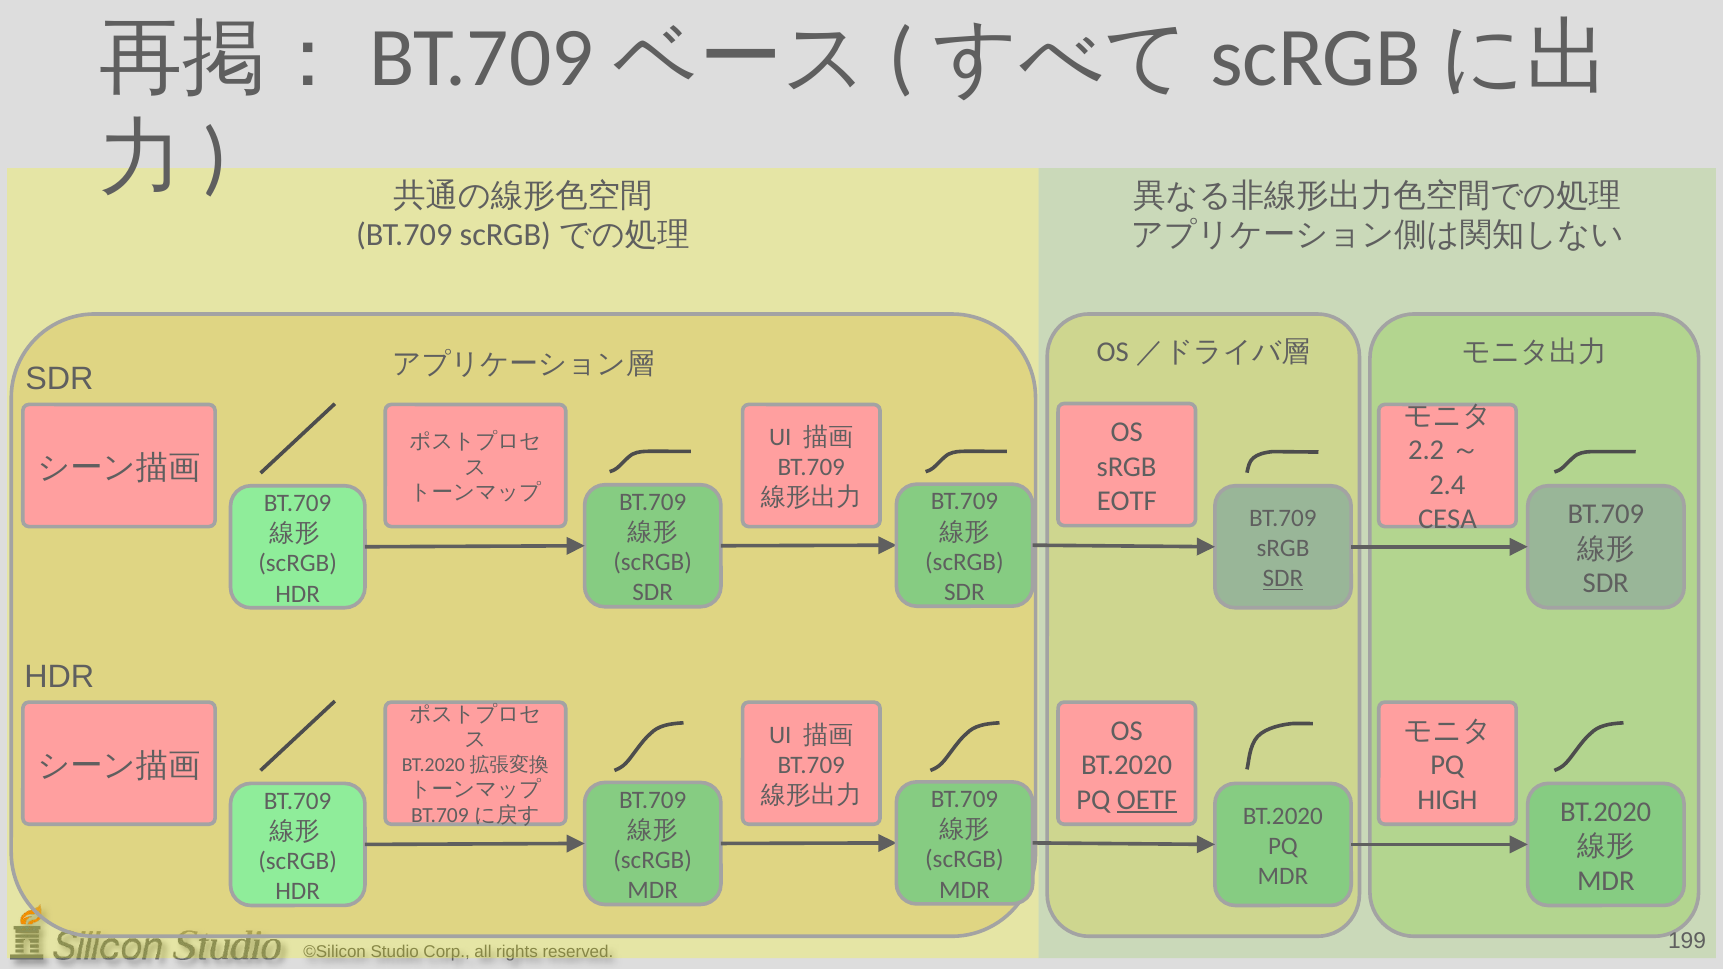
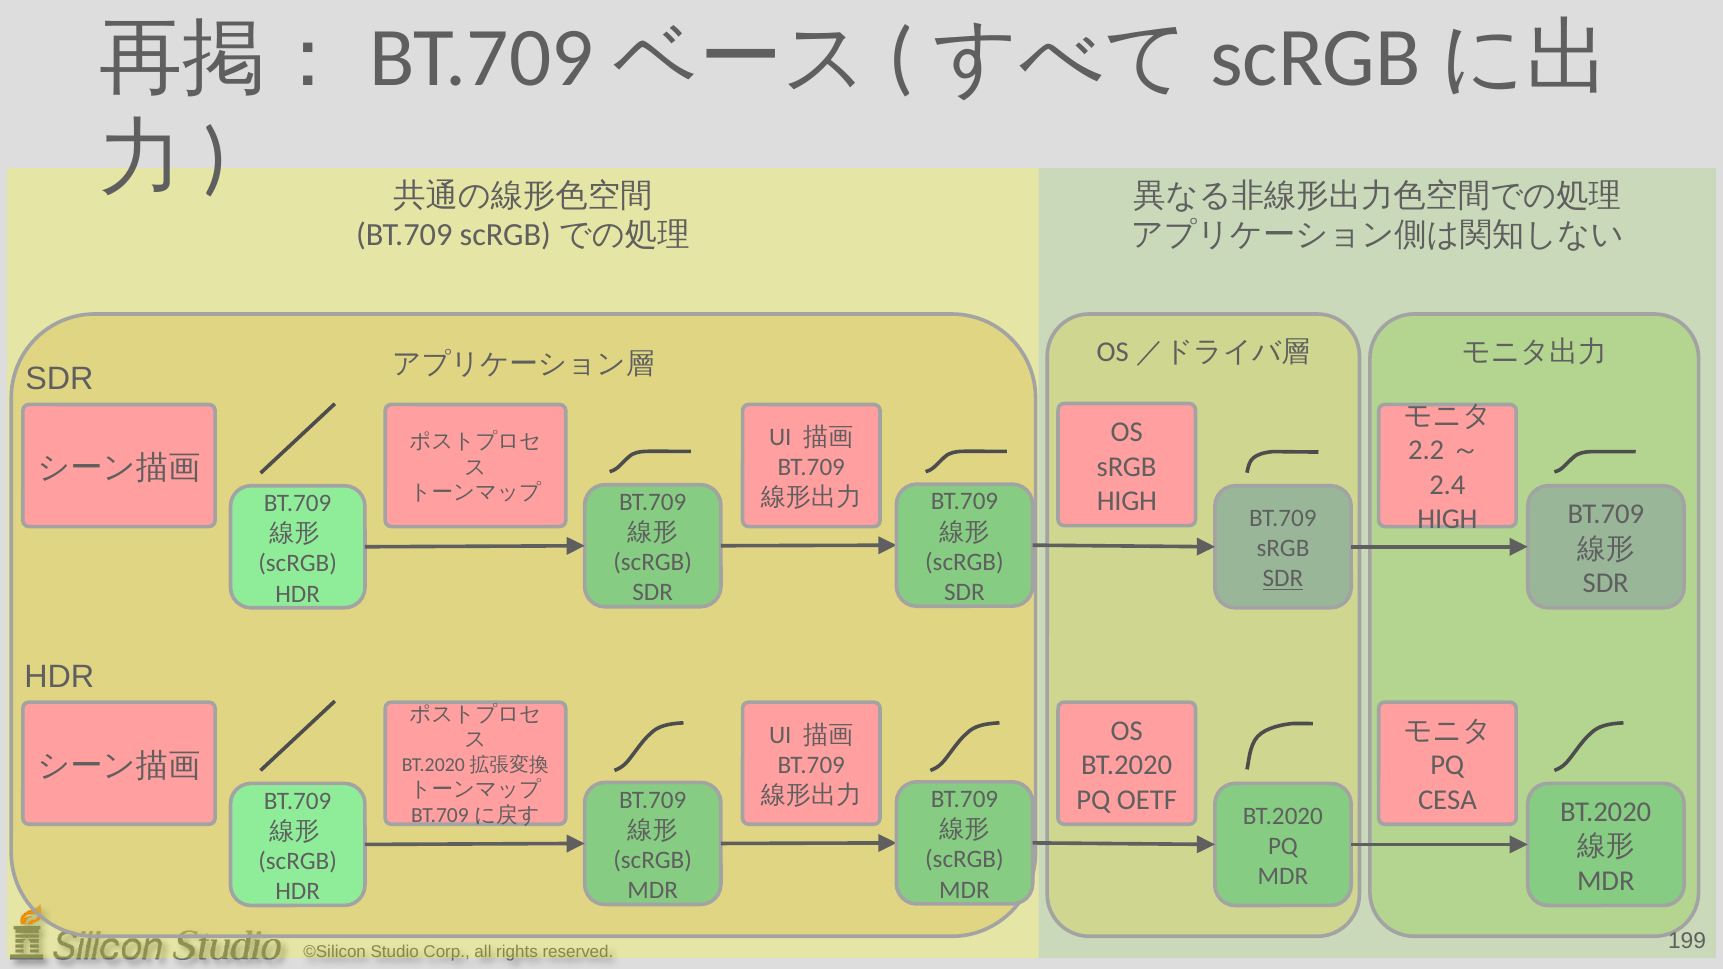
EOTF at (1127, 501): EOTF -> HIGH
CESA at (1447, 519): CESA -> HIGH
OETF underline: present -> none
HIGH: HIGH -> CESA
